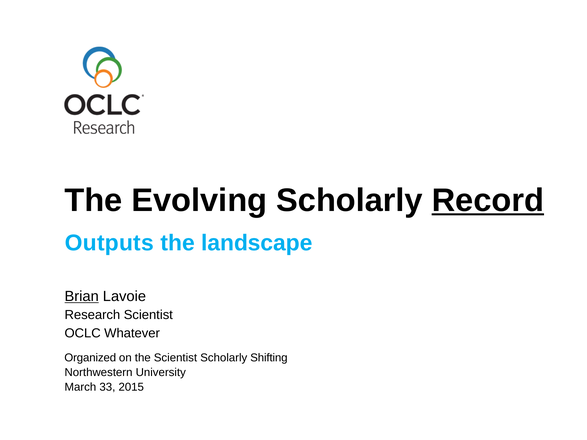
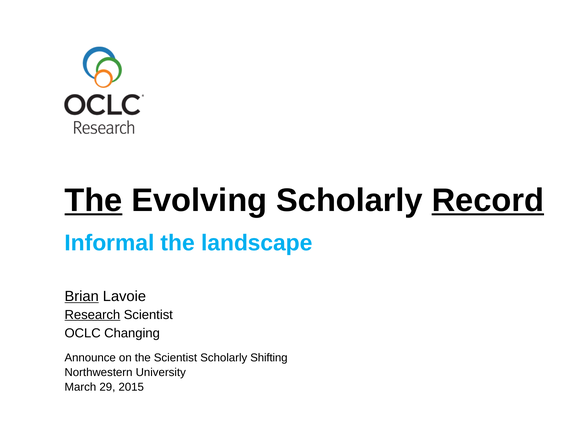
The at (94, 200) underline: none -> present
Outputs: Outputs -> Informal
Research underline: none -> present
Whatever: Whatever -> Changing
Organized: Organized -> Announce
33: 33 -> 29
